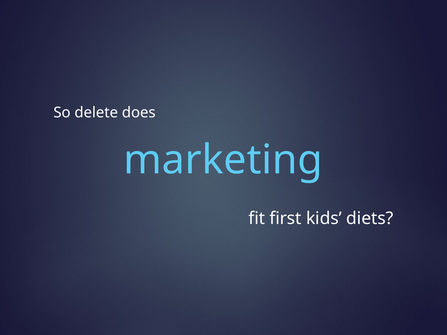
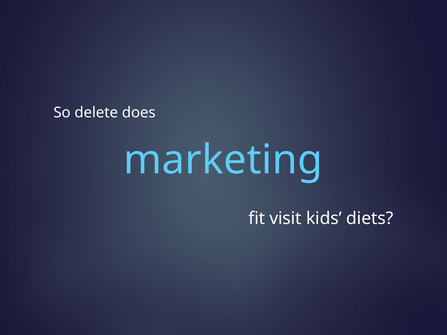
first: first -> visit
